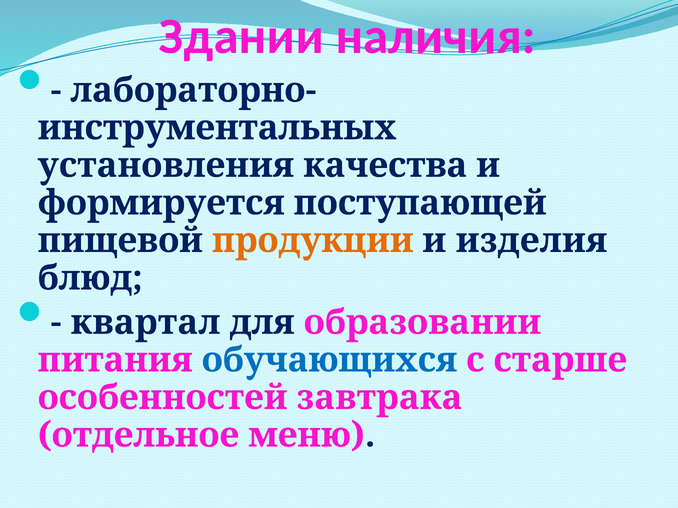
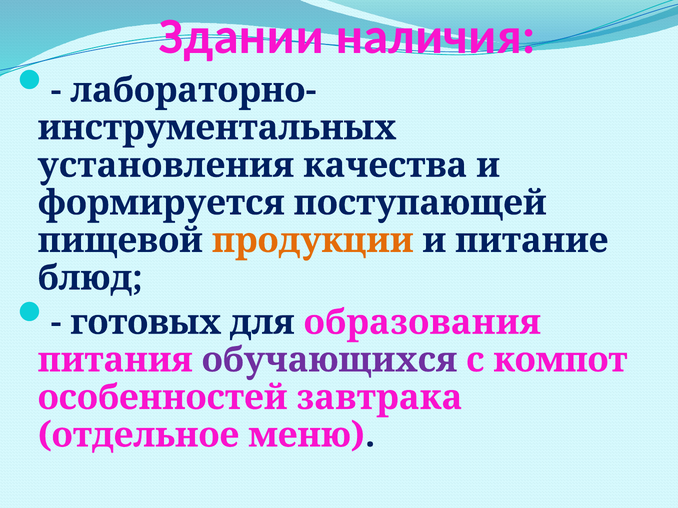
изделия: изделия -> питание
квартал: квартал -> готовых
образовании: образовании -> образования
обучающихся colour: blue -> purple
старше: старше -> компот
